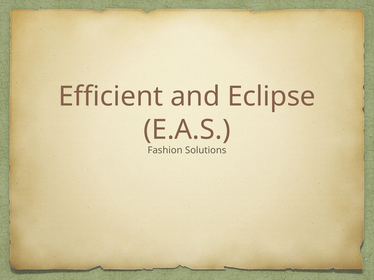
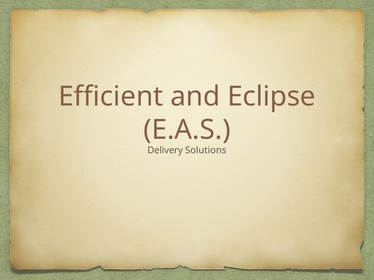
Fashion: Fashion -> Delivery
